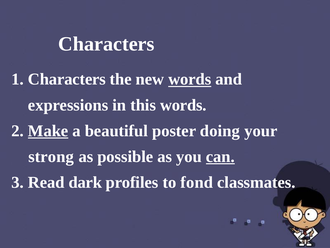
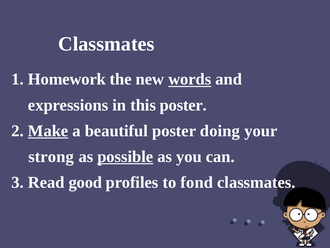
Characters at (106, 44): Characters -> Classmates
1 Characters: Characters -> Homework
this words: words -> poster
possible underline: none -> present
can underline: present -> none
dark: dark -> good
